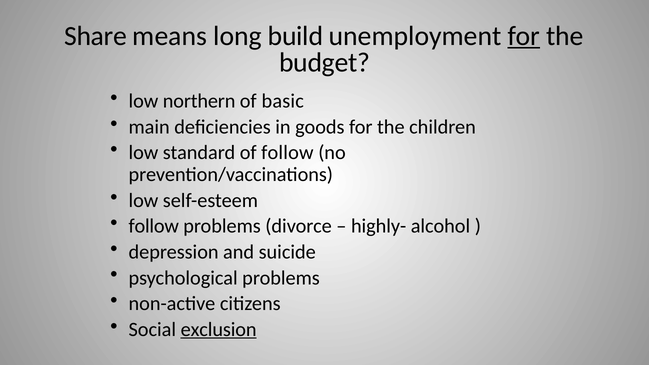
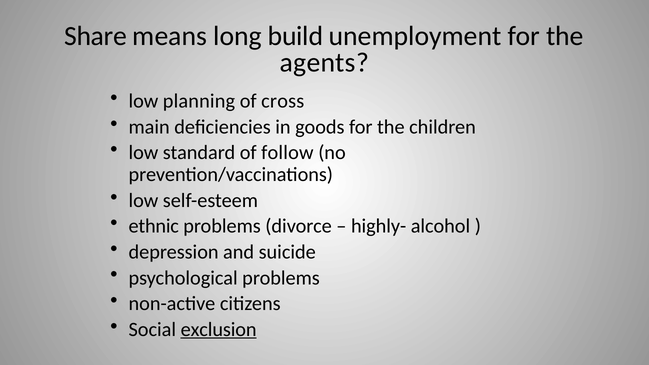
for at (524, 36) underline: present -> none
budget: budget -> agents
northern: northern -> planning
basic: basic -> cross
follow at (154, 226): follow -> ethnic
